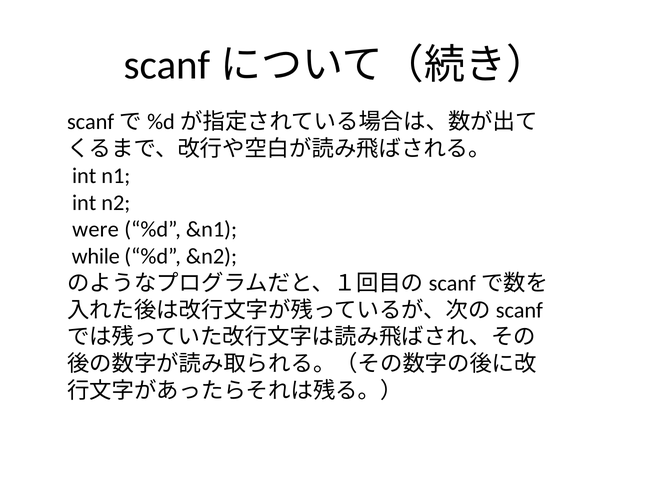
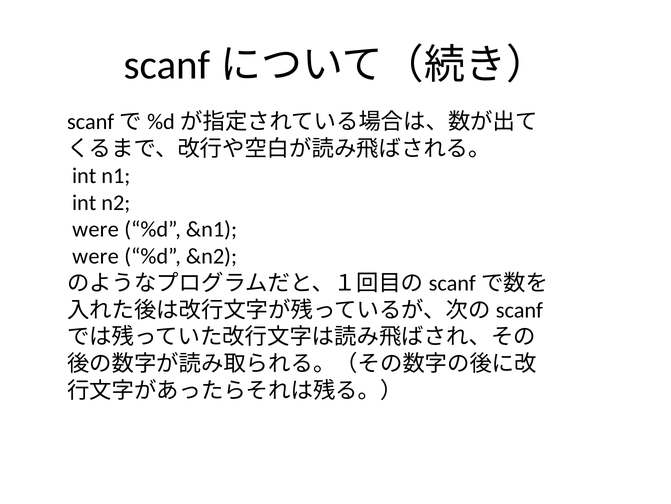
while at (96, 256): while -> were
